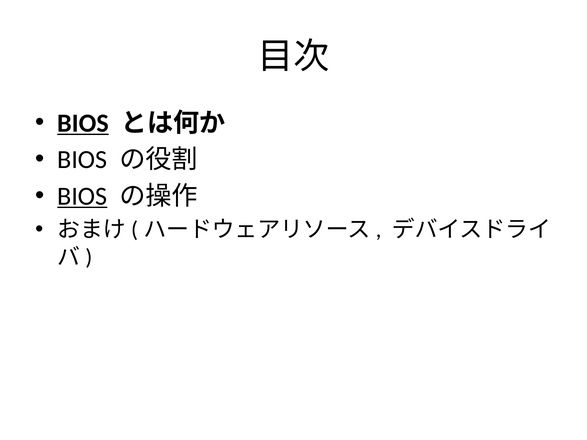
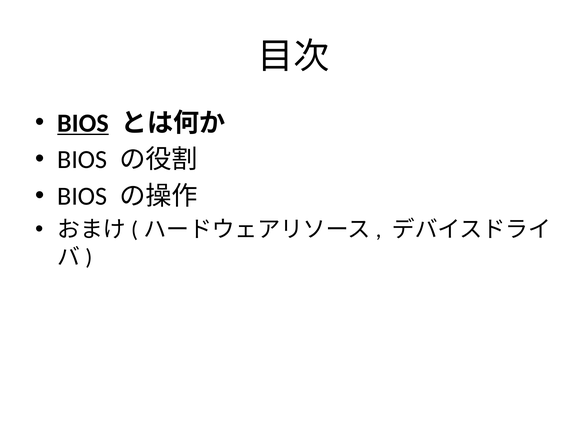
BIOS at (82, 196) underline: present -> none
